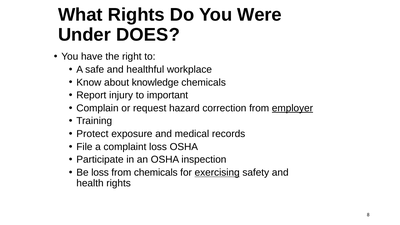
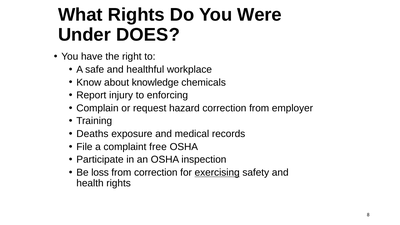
important: important -> enforcing
employer underline: present -> none
Protect: Protect -> Deaths
complaint loss: loss -> free
from chemicals: chemicals -> correction
